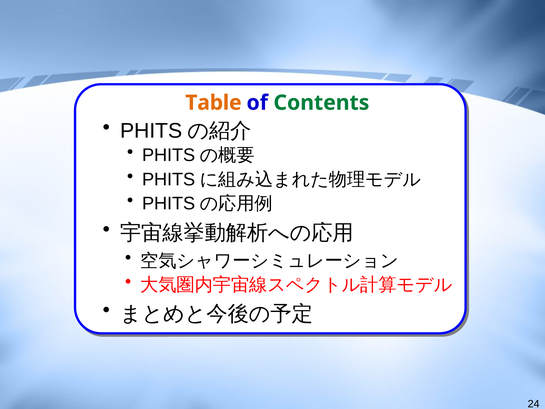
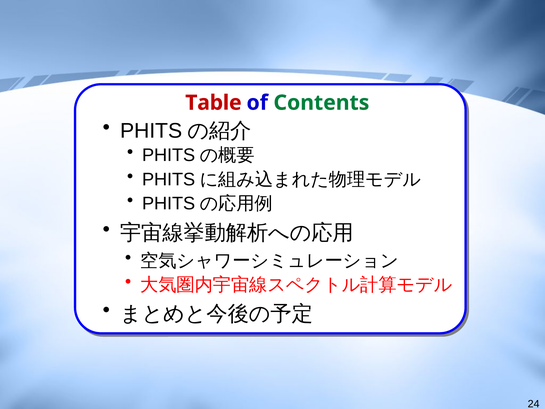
Table colour: orange -> red
